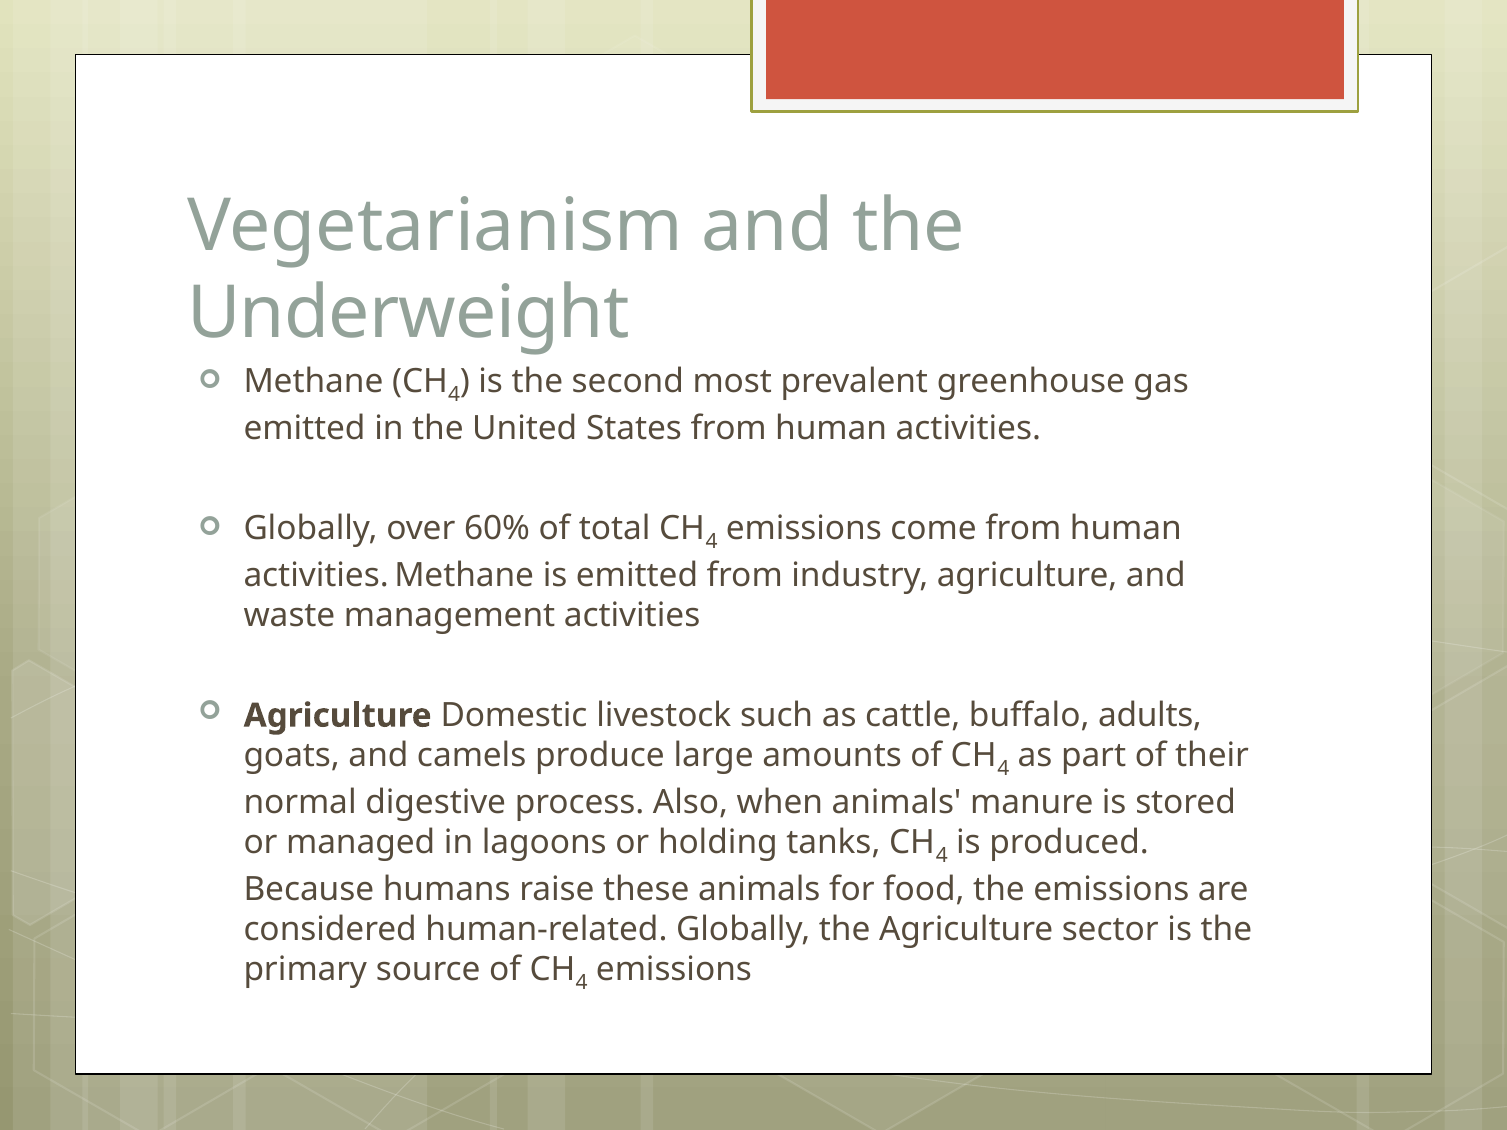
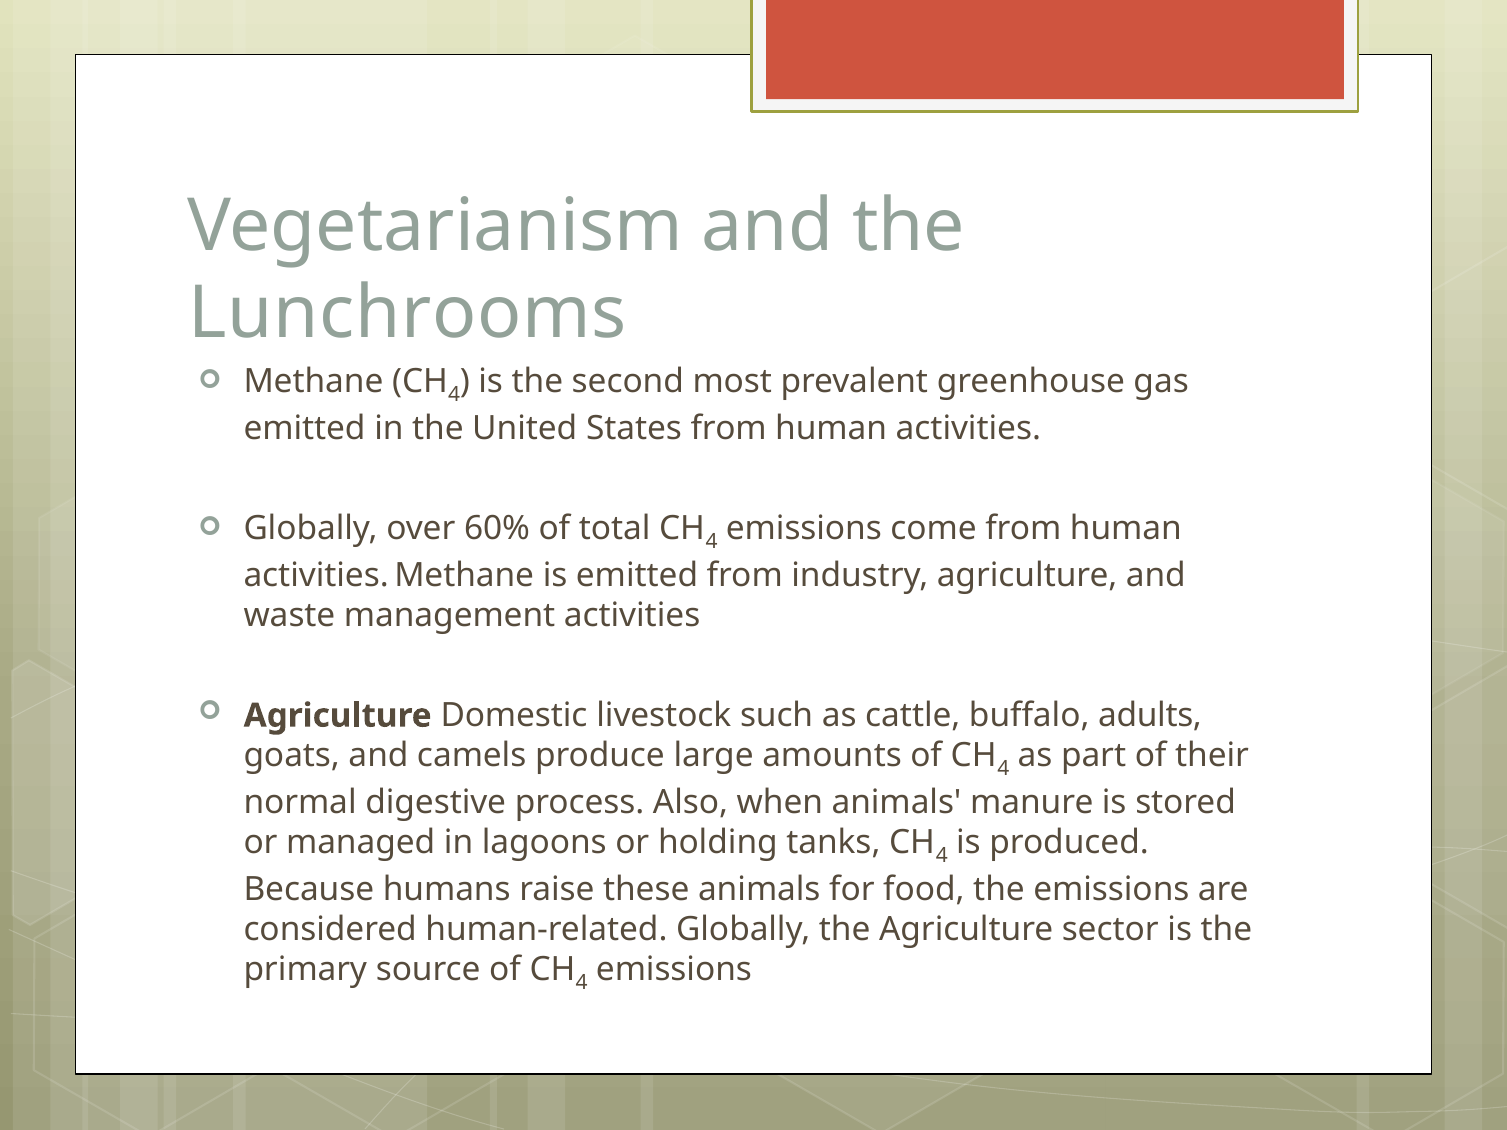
Underweight: Underweight -> Lunchrooms
